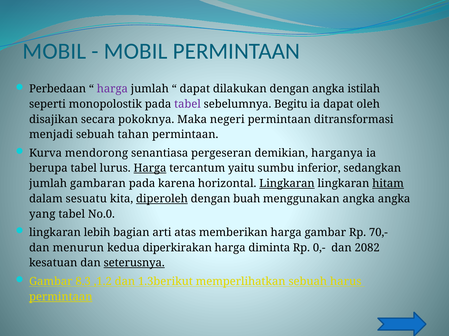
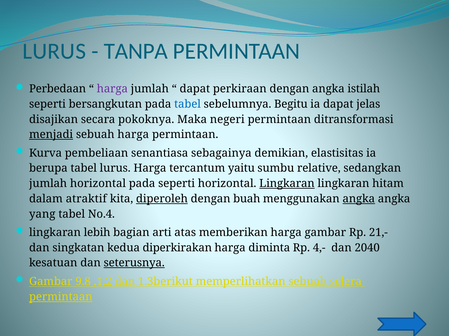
MOBIL at (54, 52): MOBIL -> LURUS
MOBIL at (136, 52): MOBIL -> TANPA
dilakukan: dilakukan -> perkiraan
monopolostik: monopolostik -> bersangkutan
tabel at (188, 104) colour: purple -> blue
oleh: oleh -> jelas
menjadi underline: none -> present
sebuah tahan: tahan -> harga
mendorong: mendorong -> pembeliaan
pergeseran: pergeseran -> sebagainya
harganya: harganya -> elastisitas
Harga at (150, 169) underline: present -> none
inferior: inferior -> relative
jumlah gambaran: gambaran -> horizontal
pada karena: karena -> seperti
hitam underline: present -> none
sesuatu: sesuatu -> atraktif
angka at (359, 199) underline: none -> present
No.0: No.0 -> No.4
70,-: 70,- -> 21,-
menurun: menurun -> singkatan
0,-: 0,- -> 4,-
2082: 2082 -> 2040
8.3: 8.3 -> 9.8
harus: harus -> selera
